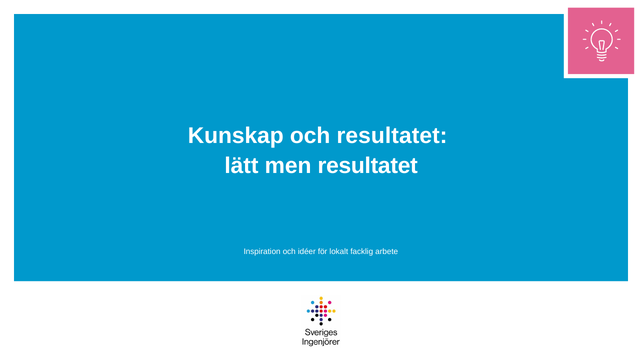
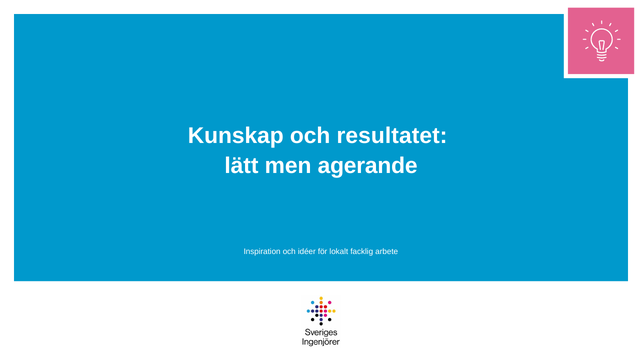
men resultatet: resultatet -> agerande
